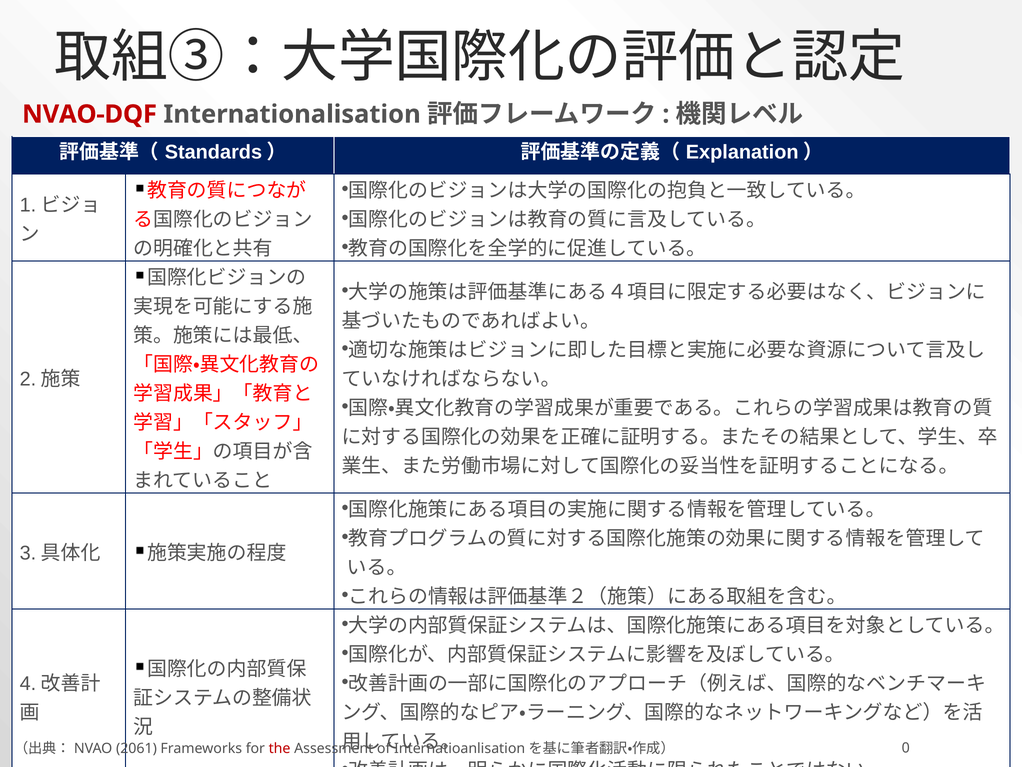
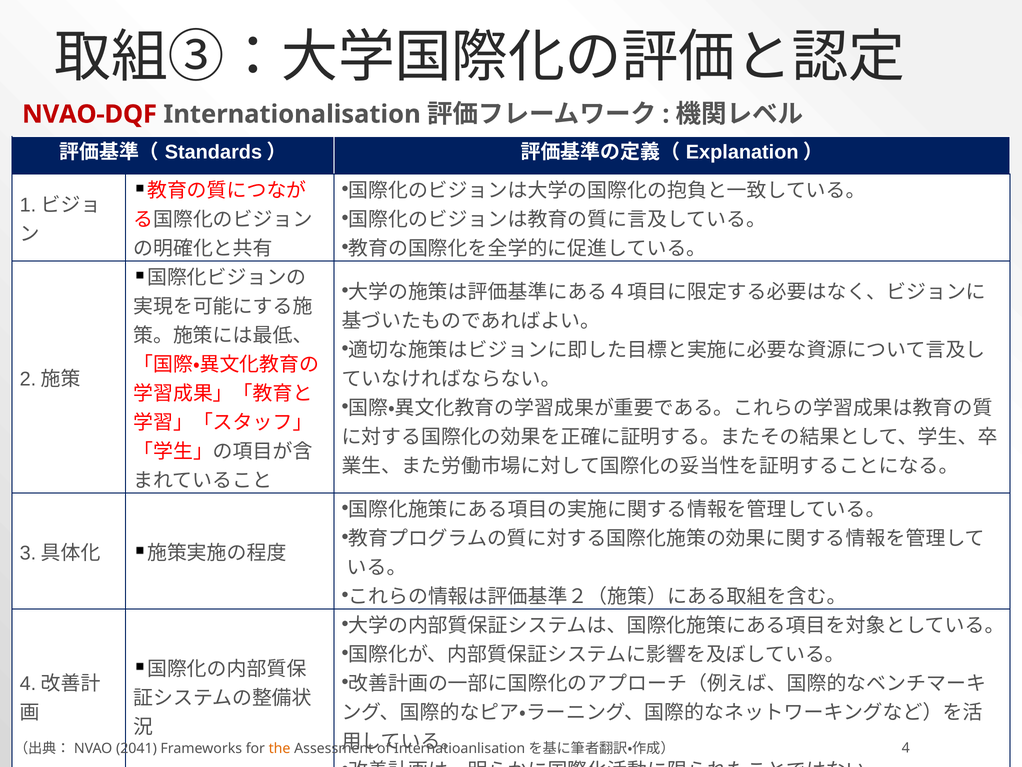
2061: 2061 -> 2041
the colour: red -> orange
0: 0 -> 4
